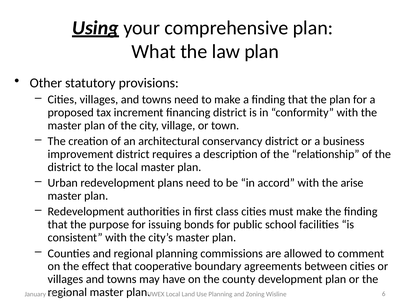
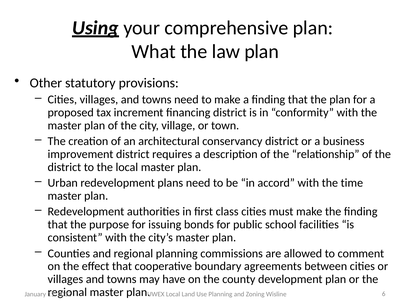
arise: arise -> time
